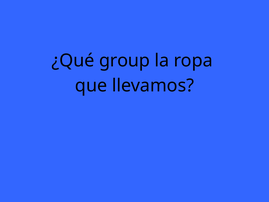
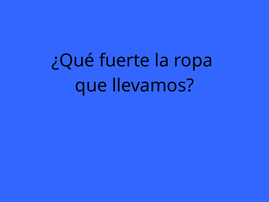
group: group -> fuerte
